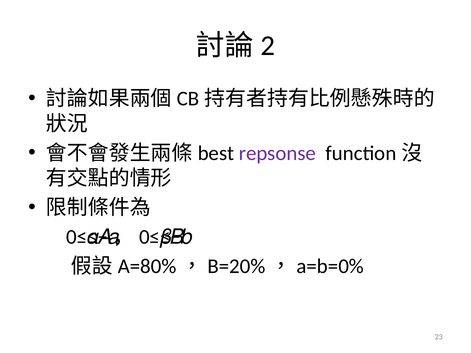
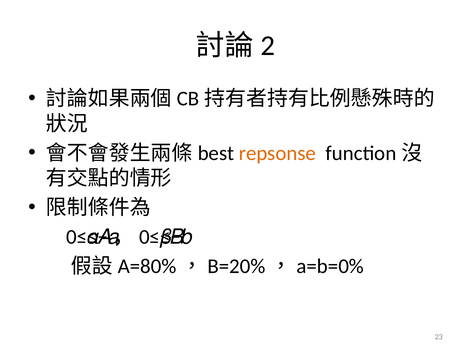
repsonse colour: purple -> orange
